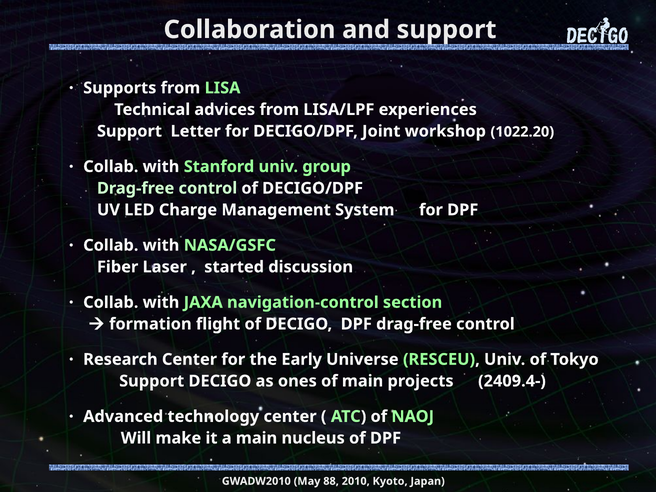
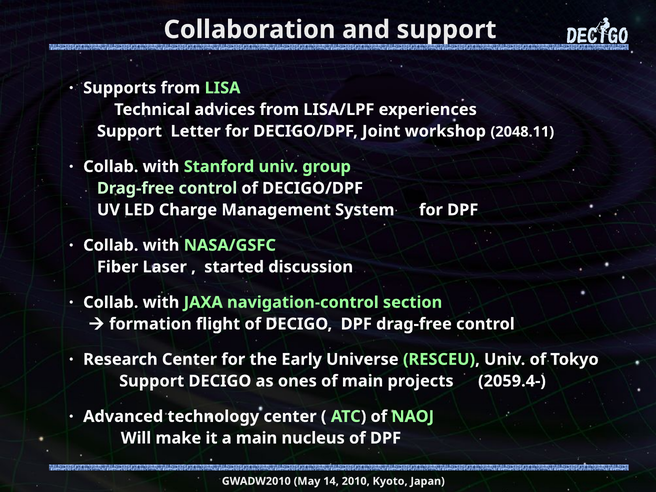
1022.20: 1022.20 -> 2048.11
2409.4-: 2409.4- -> 2059.4-
88: 88 -> 14
